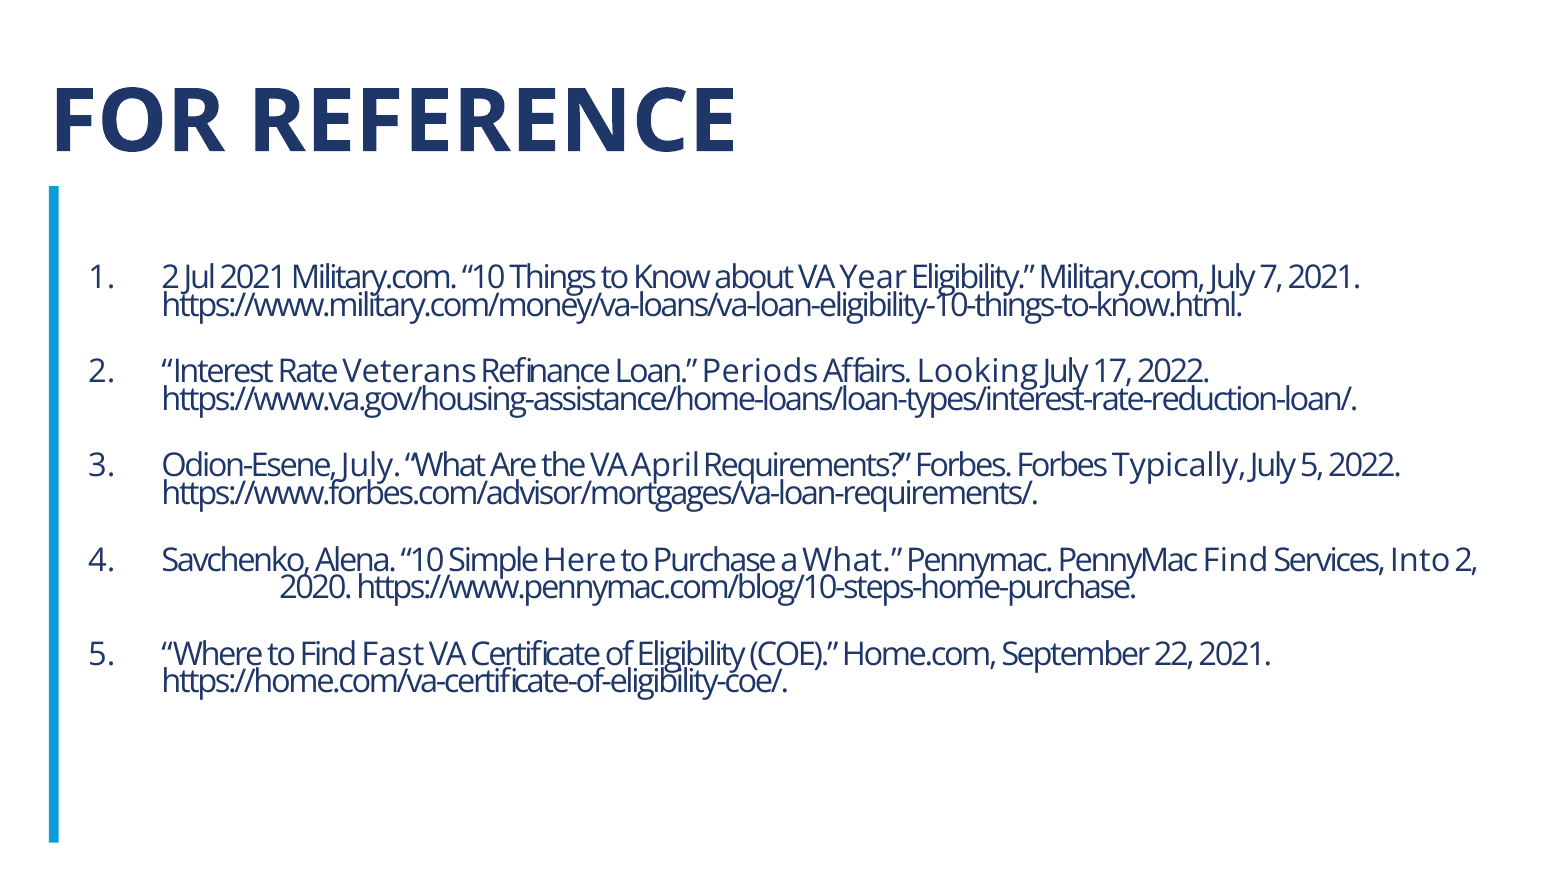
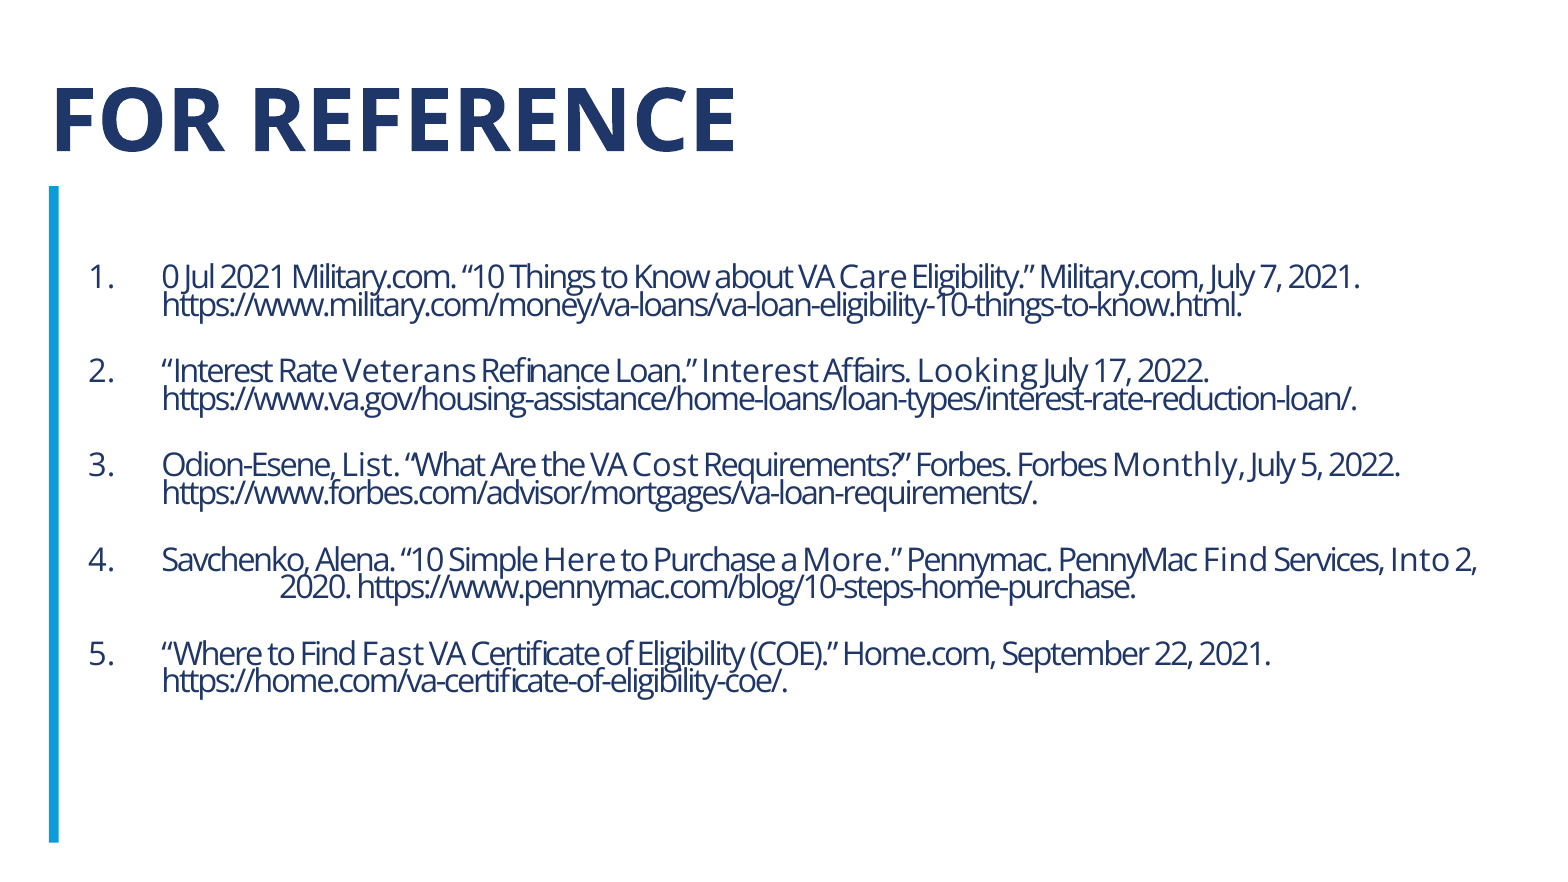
2 at (171, 278): 2 -> 0
Year: Year -> Care
Loan Periods: Periods -> Interest
Odion-Esene July: July -> List
April: April -> Cost
Typically: Typically -> Monthly
a What: What -> More
